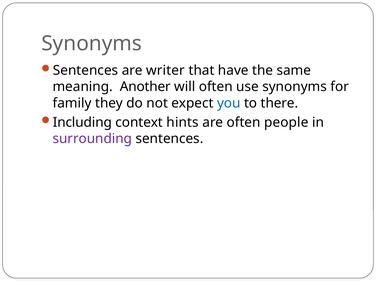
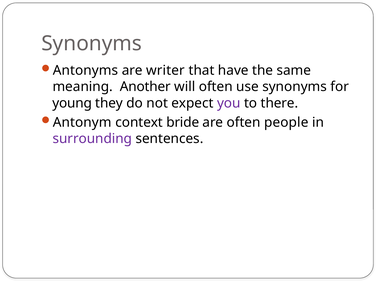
Sentences at (86, 70): Sentences -> Antonyms
family: family -> young
you colour: blue -> purple
Including: Including -> Antonym
hints: hints -> bride
